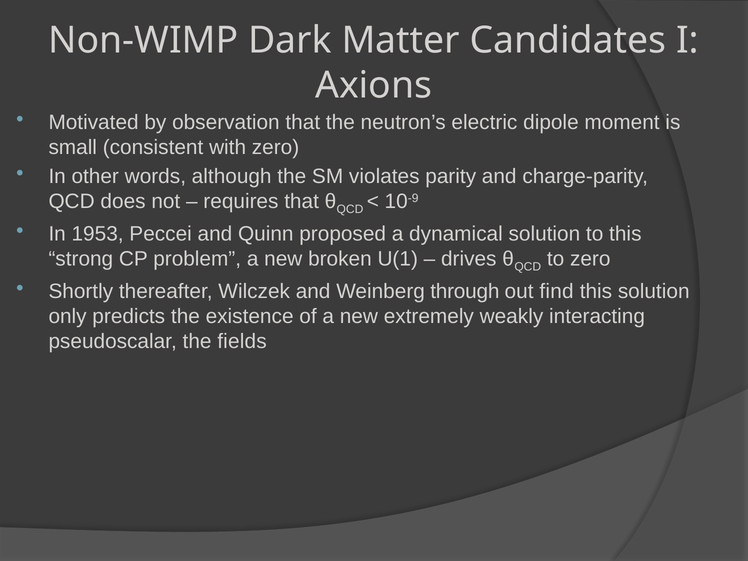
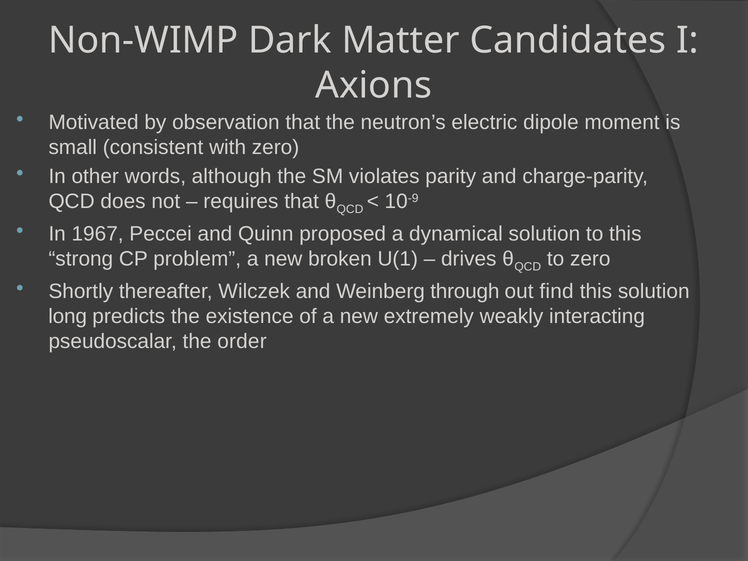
1953: 1953 -> 1967
only: only -> long
fields: fields -> order
